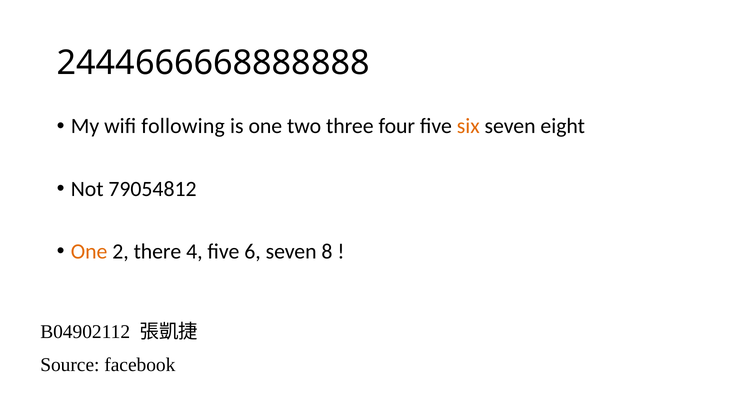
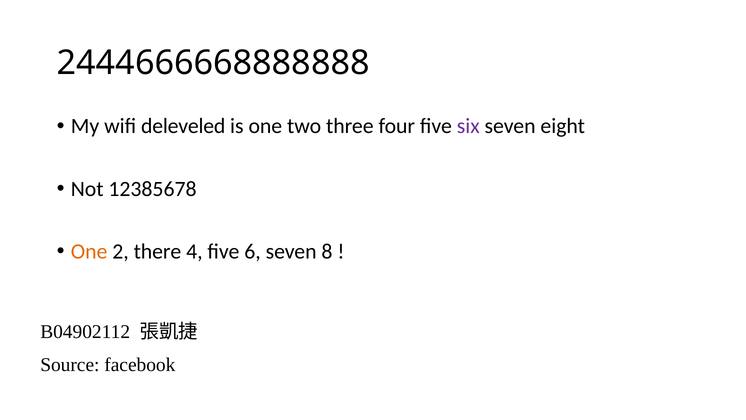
following: following -> deleveled
six colour: orange -> purple
79054812: 79054812 -> 12385678
